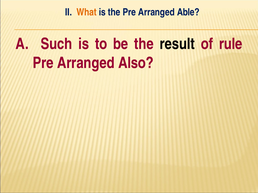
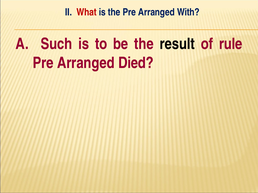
What colour: orange -> red
Able: Able -> With
Also: Also -> Died
